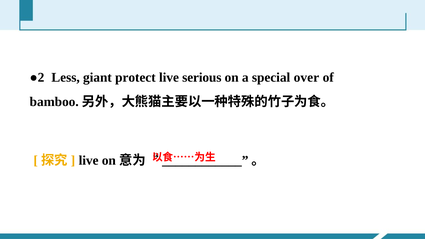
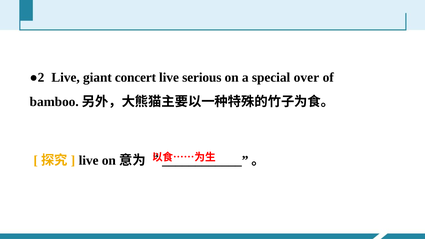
●2 Less: Less -> Live
protect: protect -> concert
